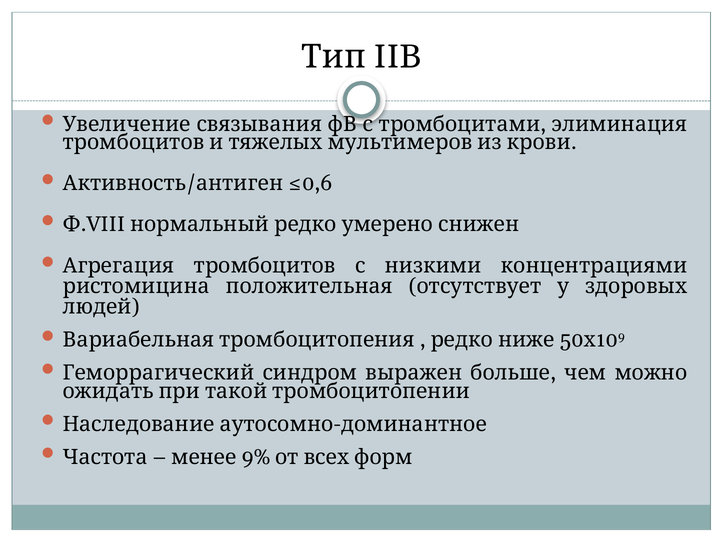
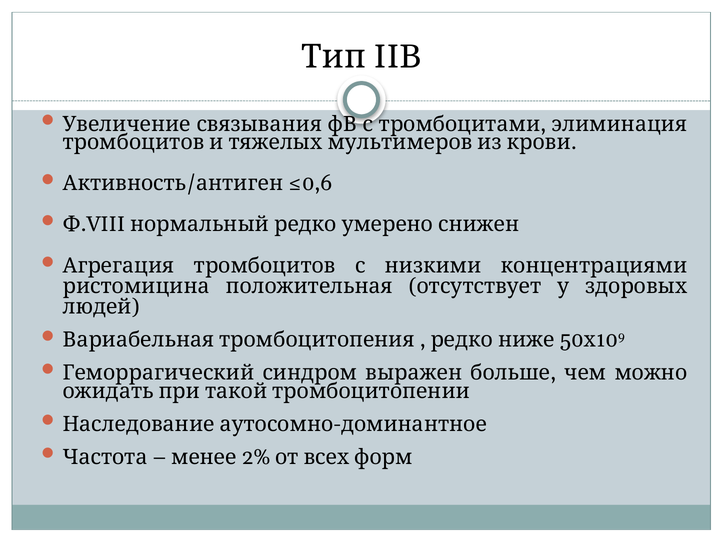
9%: 9% -> 2%
